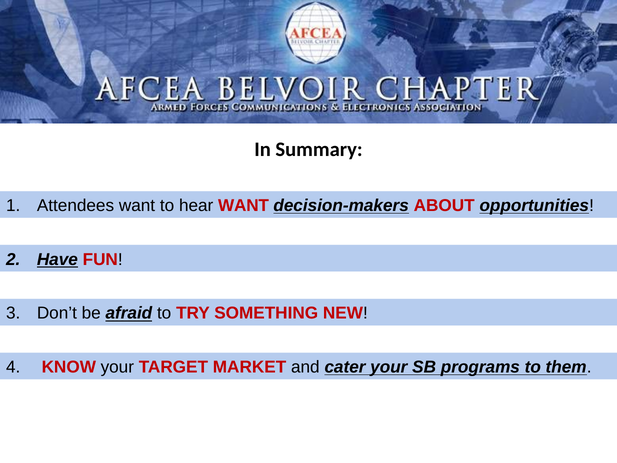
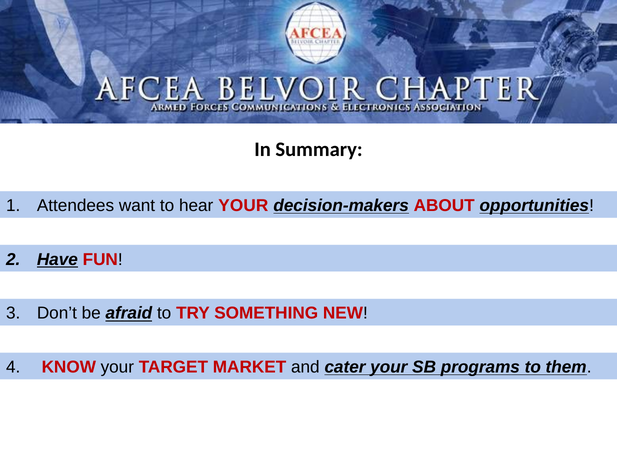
hear WANT: WANT -> YOUR
